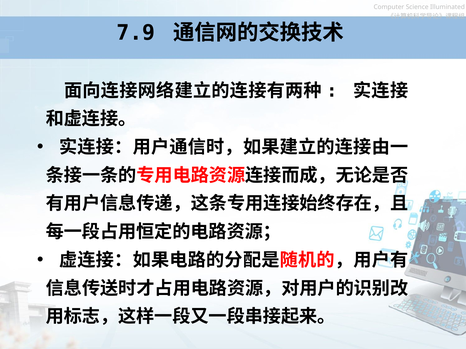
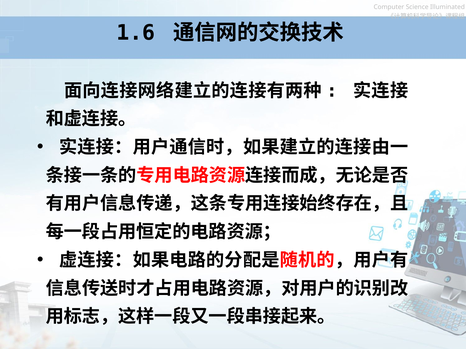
7.9: 7.9 -> 1.6
